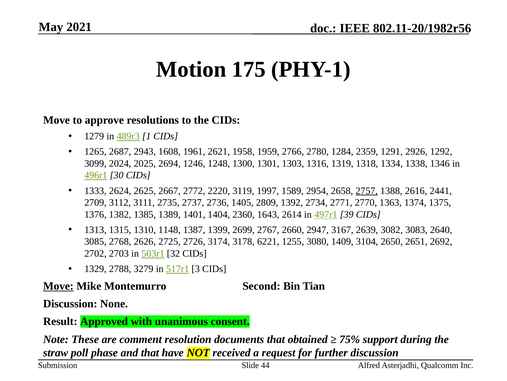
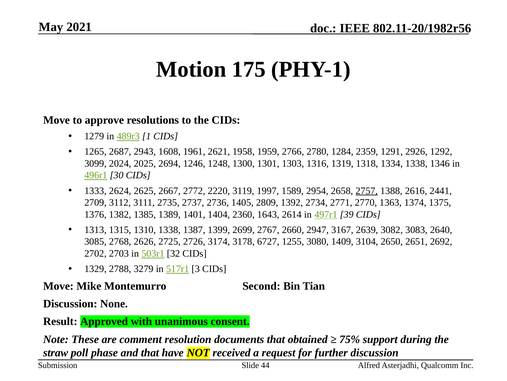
1310 1148: 1148 -> 1338
6221: 6221 -> 6727
Move at (58, 285) underline: present -> none
